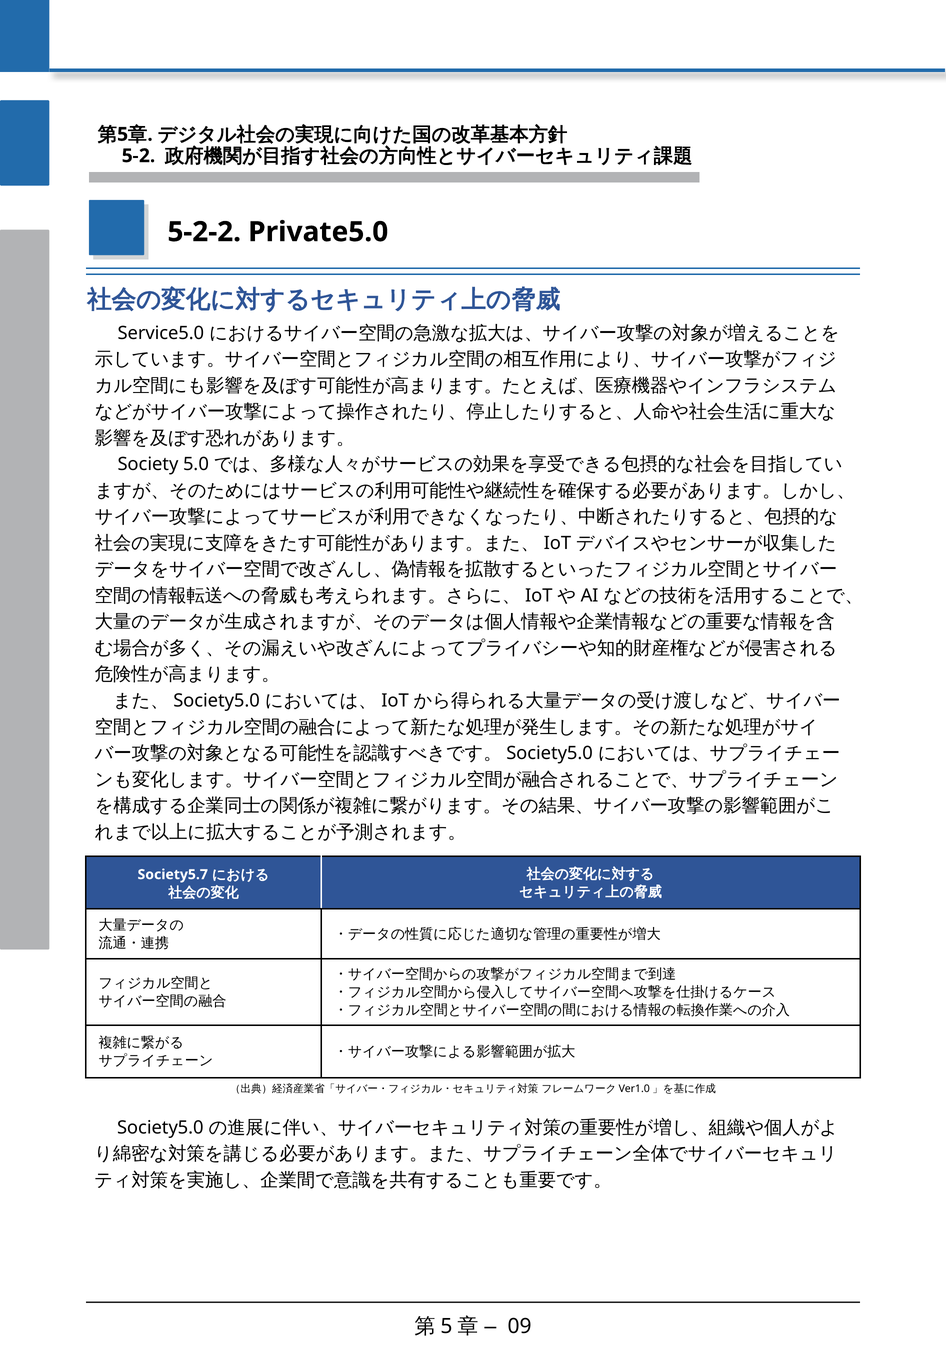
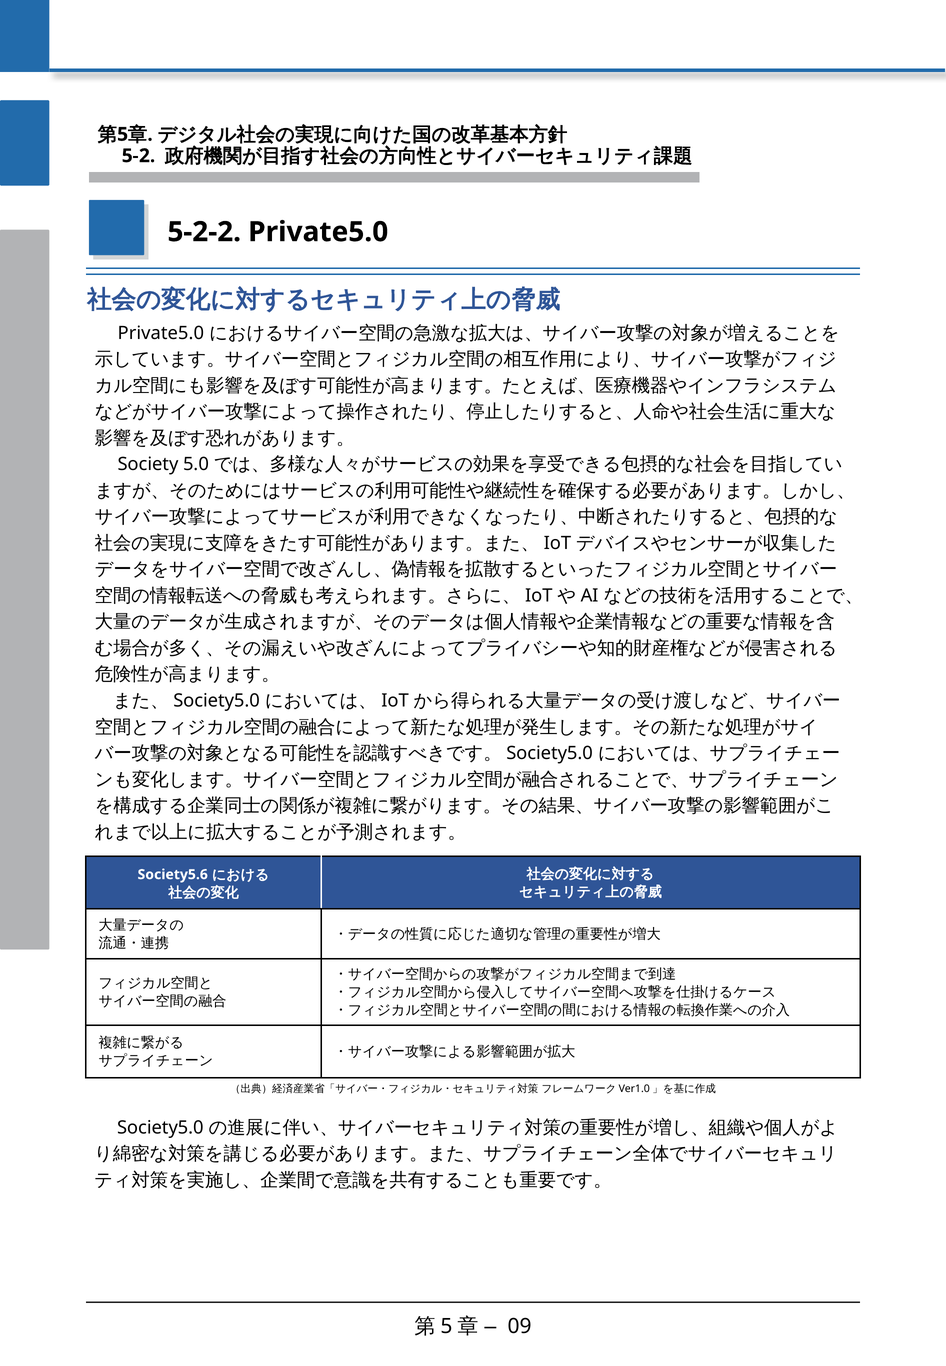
Service5.0 at (161, 333): Service5.0 -> Private5.0
Society5.7: Society5.7 -> Society5.6
